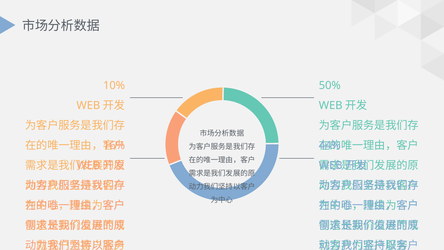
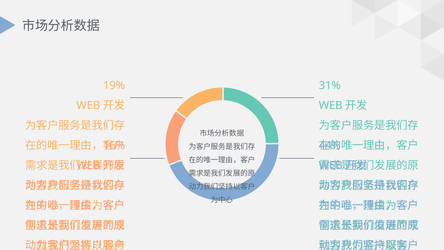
10%: 10% -> 19%
50%: 50% -> 31%
